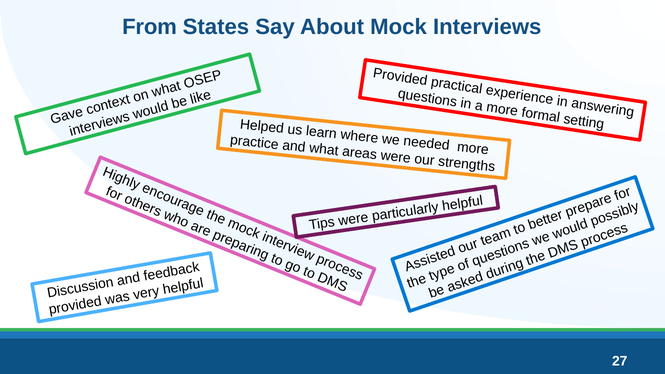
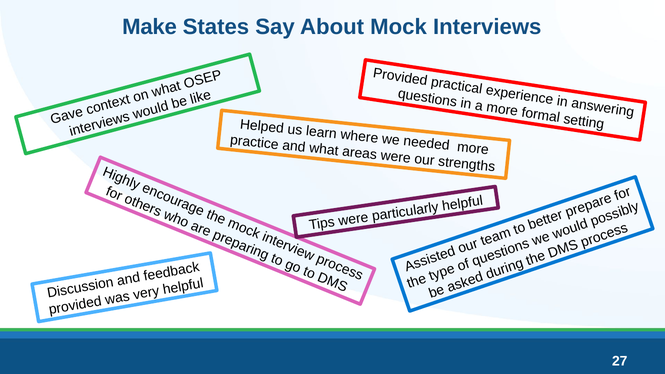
From: From -> Make
